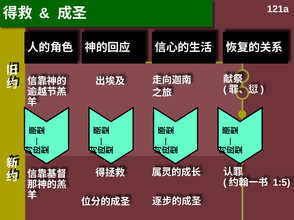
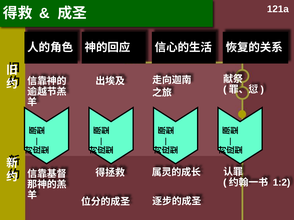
1:5: 1:5 -> 1:2
